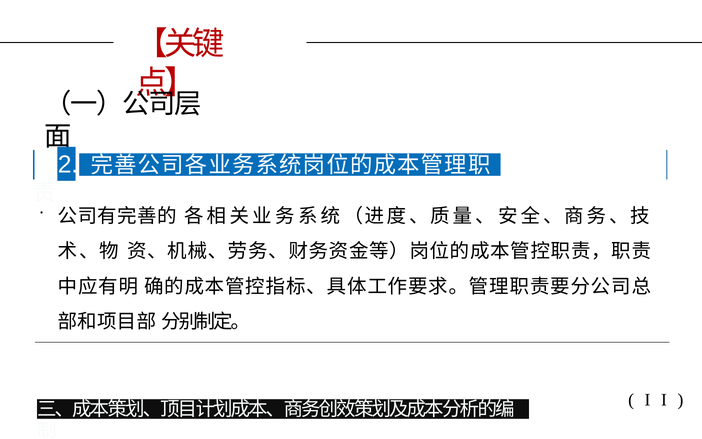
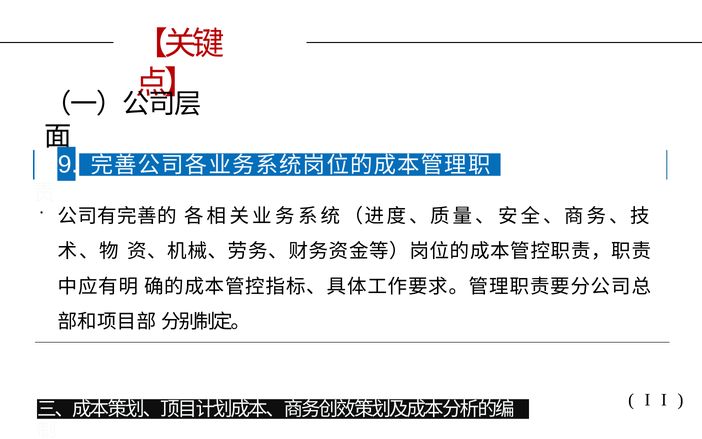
2: 2 -> 9
